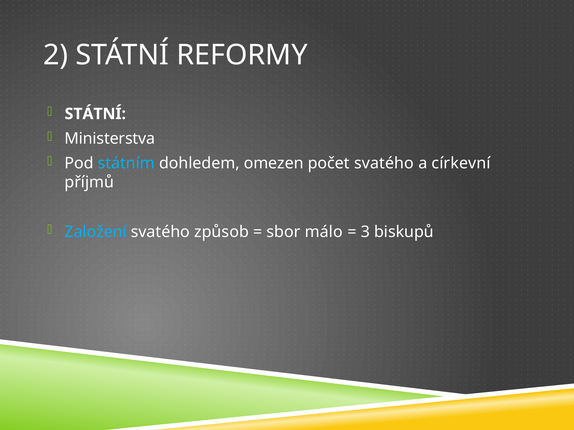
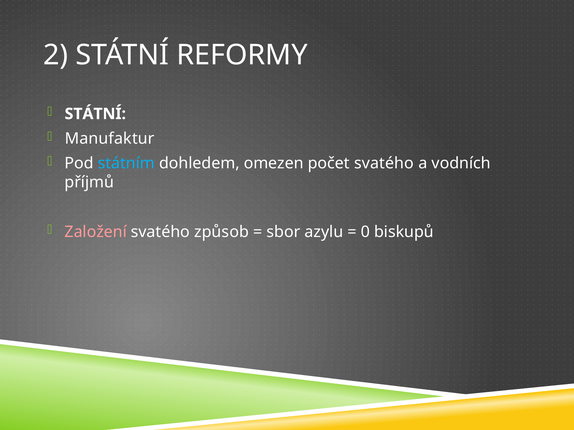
Ministerstva: Ministerstva -> Manufaktur
církevní: církevní -> vodních
Založení colour: light blue -> pink
málo: málo -> azylu
3: 3 -> 0
